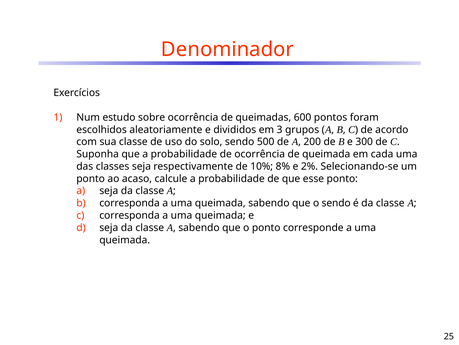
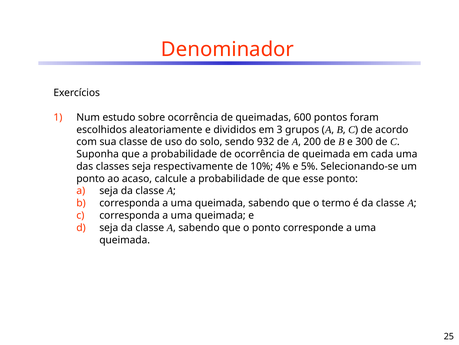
500: 500 -> 932
8%: 8% -> 4%
2%: 2% -> 5%
o sendo: sendo -> termo
